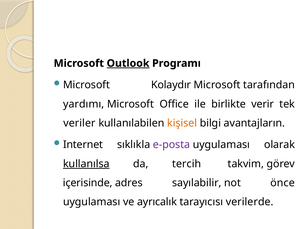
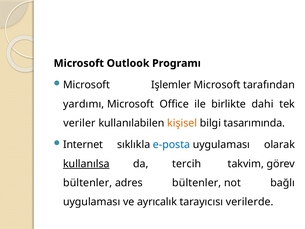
Outlook underline: present -> none
Kolaydır: Kolaydır -> Işlemler
verir: verir -> dahi
avantajların: avantajların -> tasarımında
e-posta colour: purple -> blue
içerisinde at (88, 183): içerisinde -> bültenler
adres sayılabilir: sayılabilir -> bültenler
önce: önce -> bağlı
